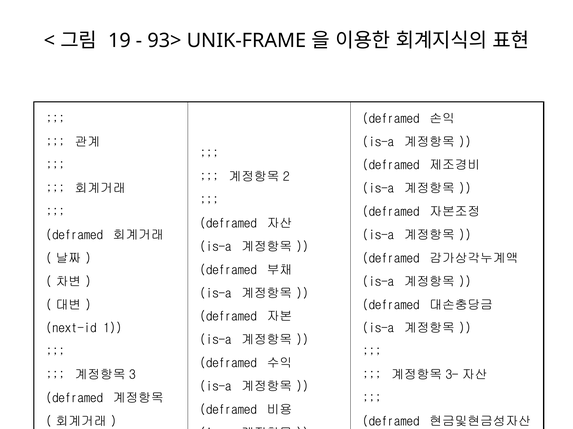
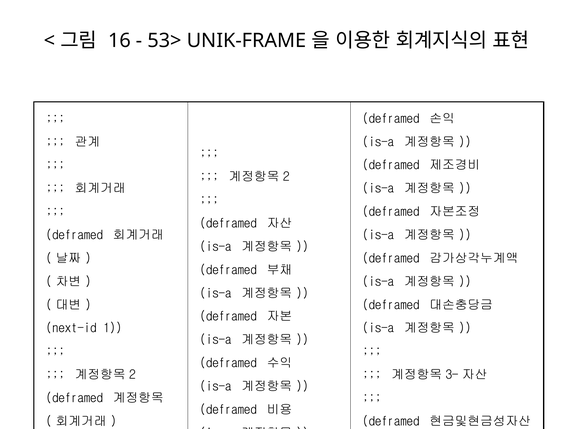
19: 19 -> 16
93>: 93> -> 53>
3 at (132, 375): 3 -> 2
